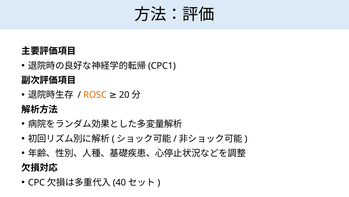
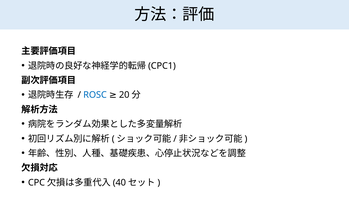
ROSC colour: orange -> blue
